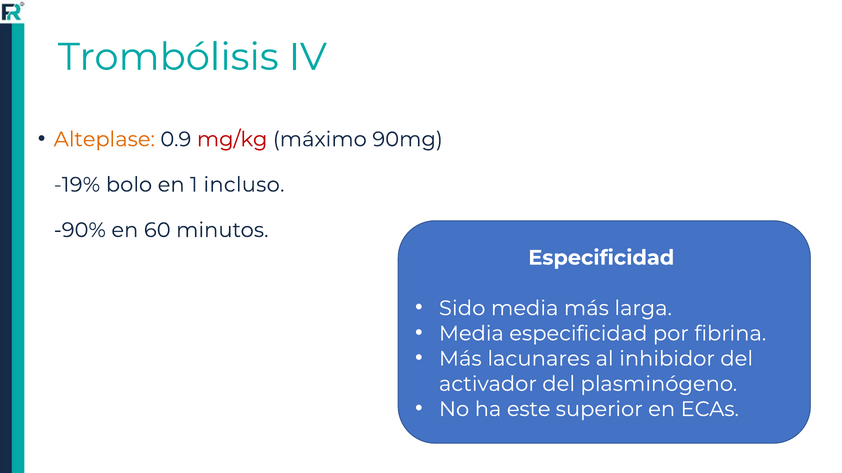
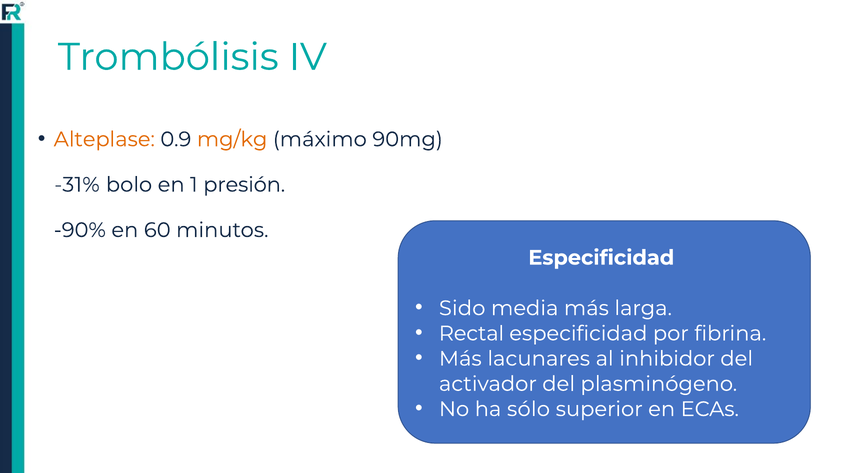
mg/kg colour: red -> orange
-19%: -19% -> -31%
incluso: incluso -> presión
Media at (471, 334): Media -> Rectal
este: este -> sólo
